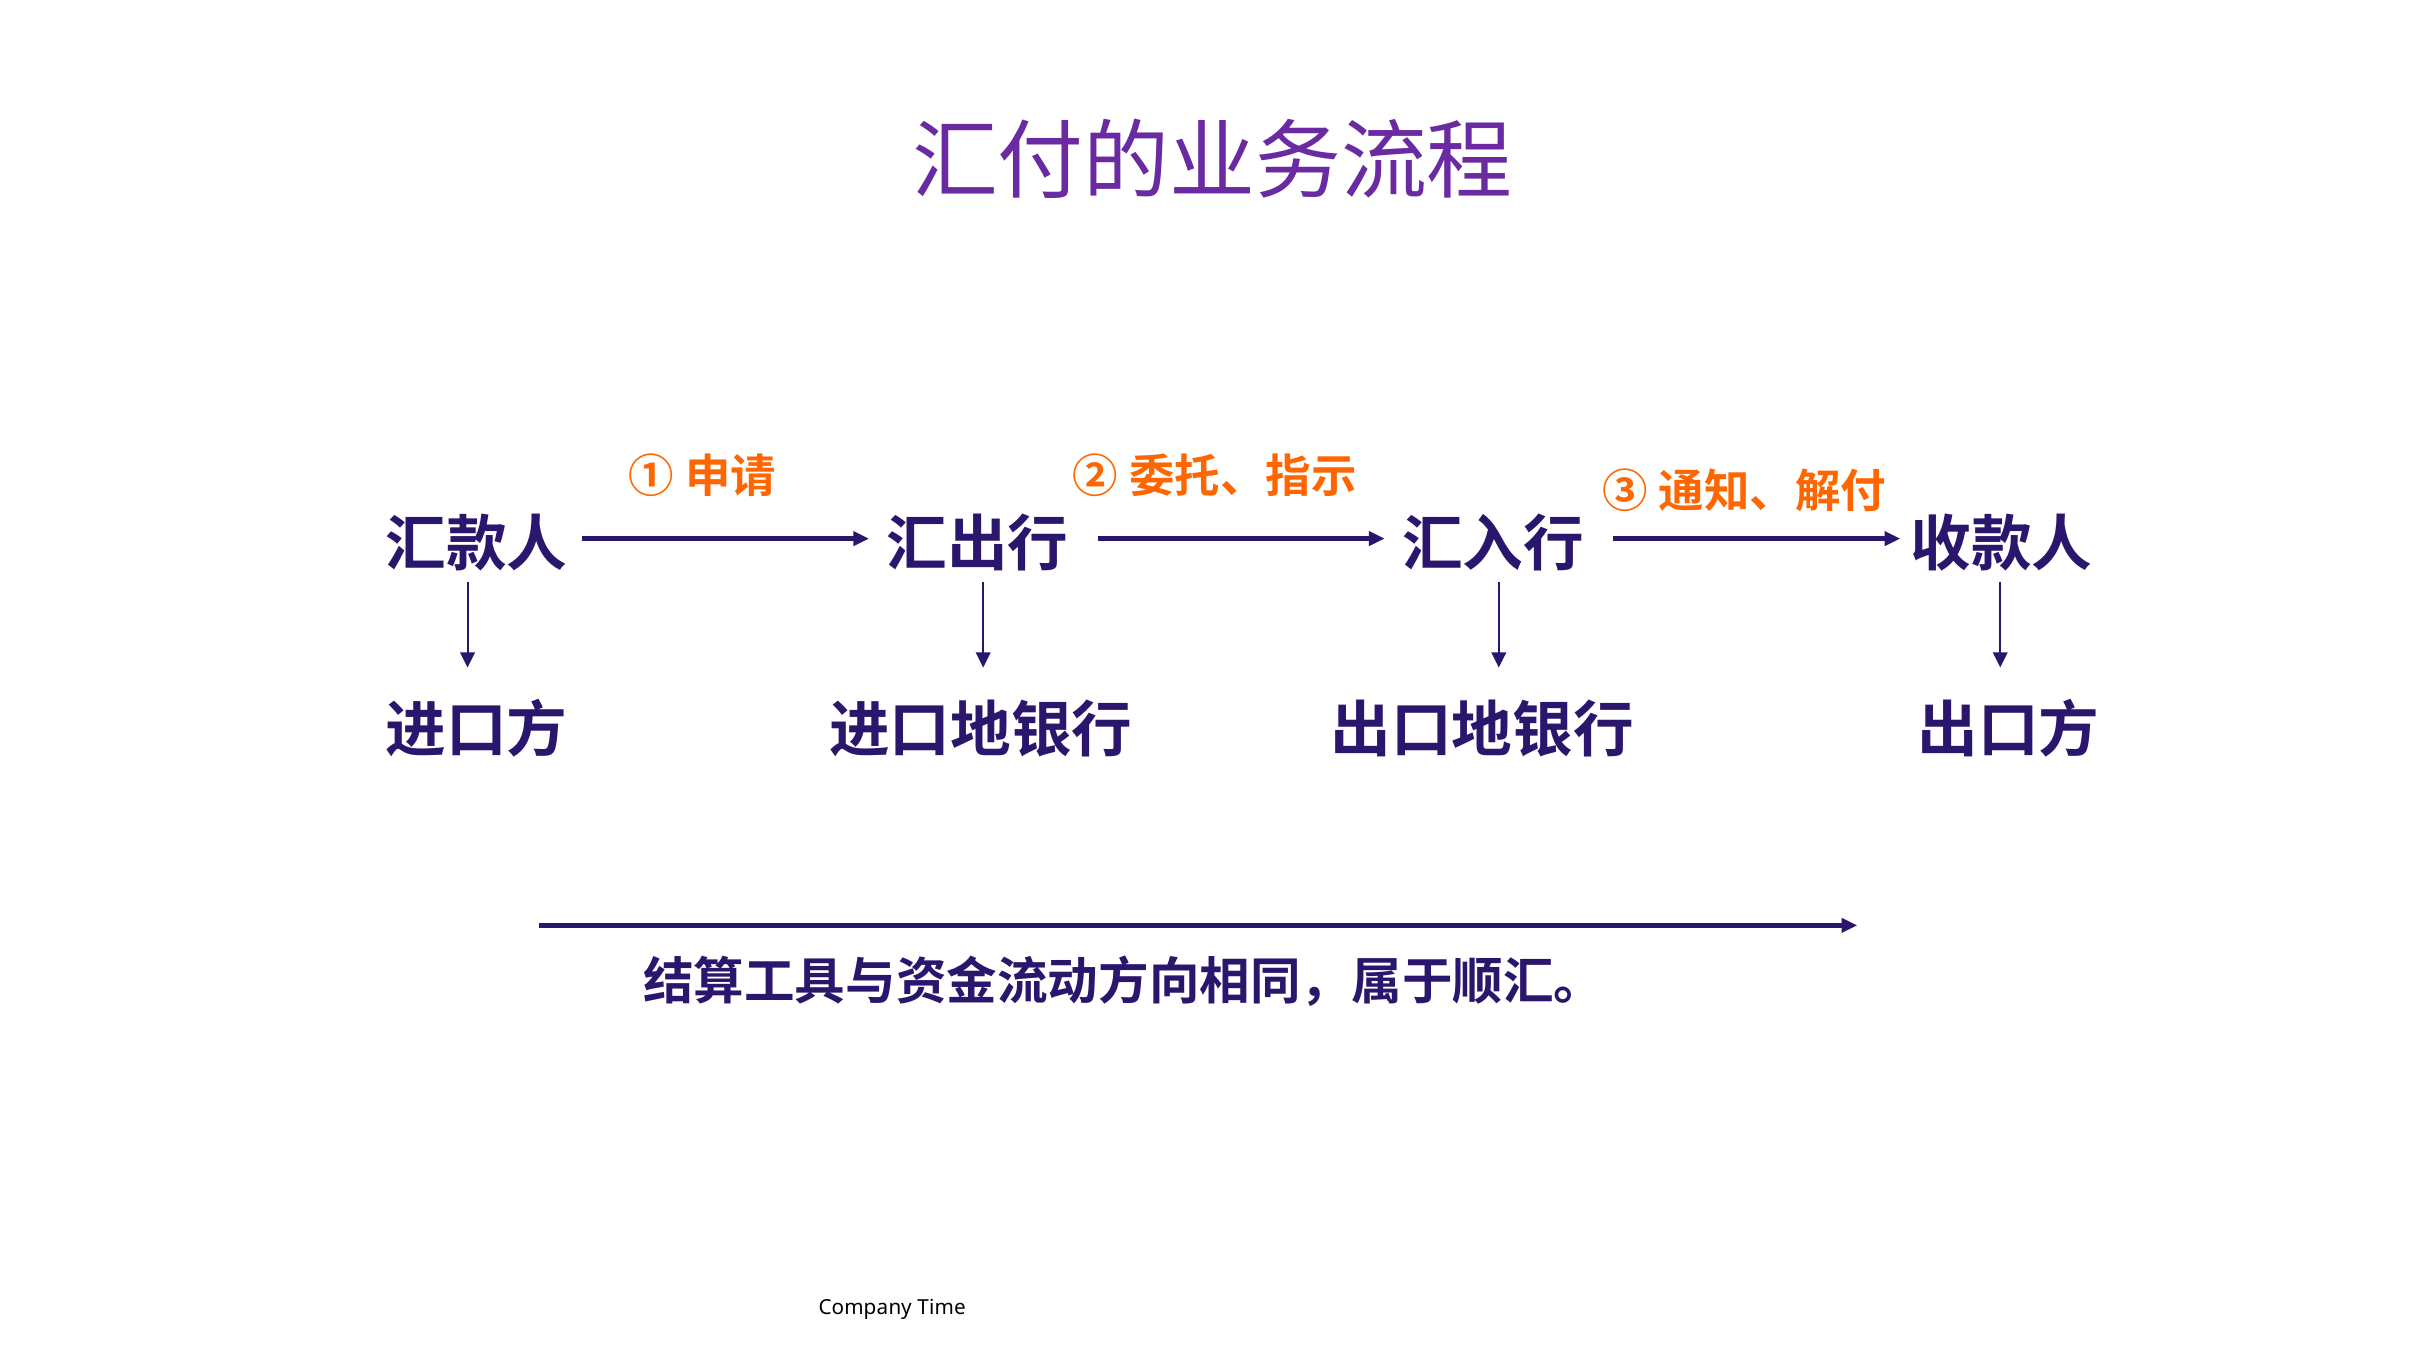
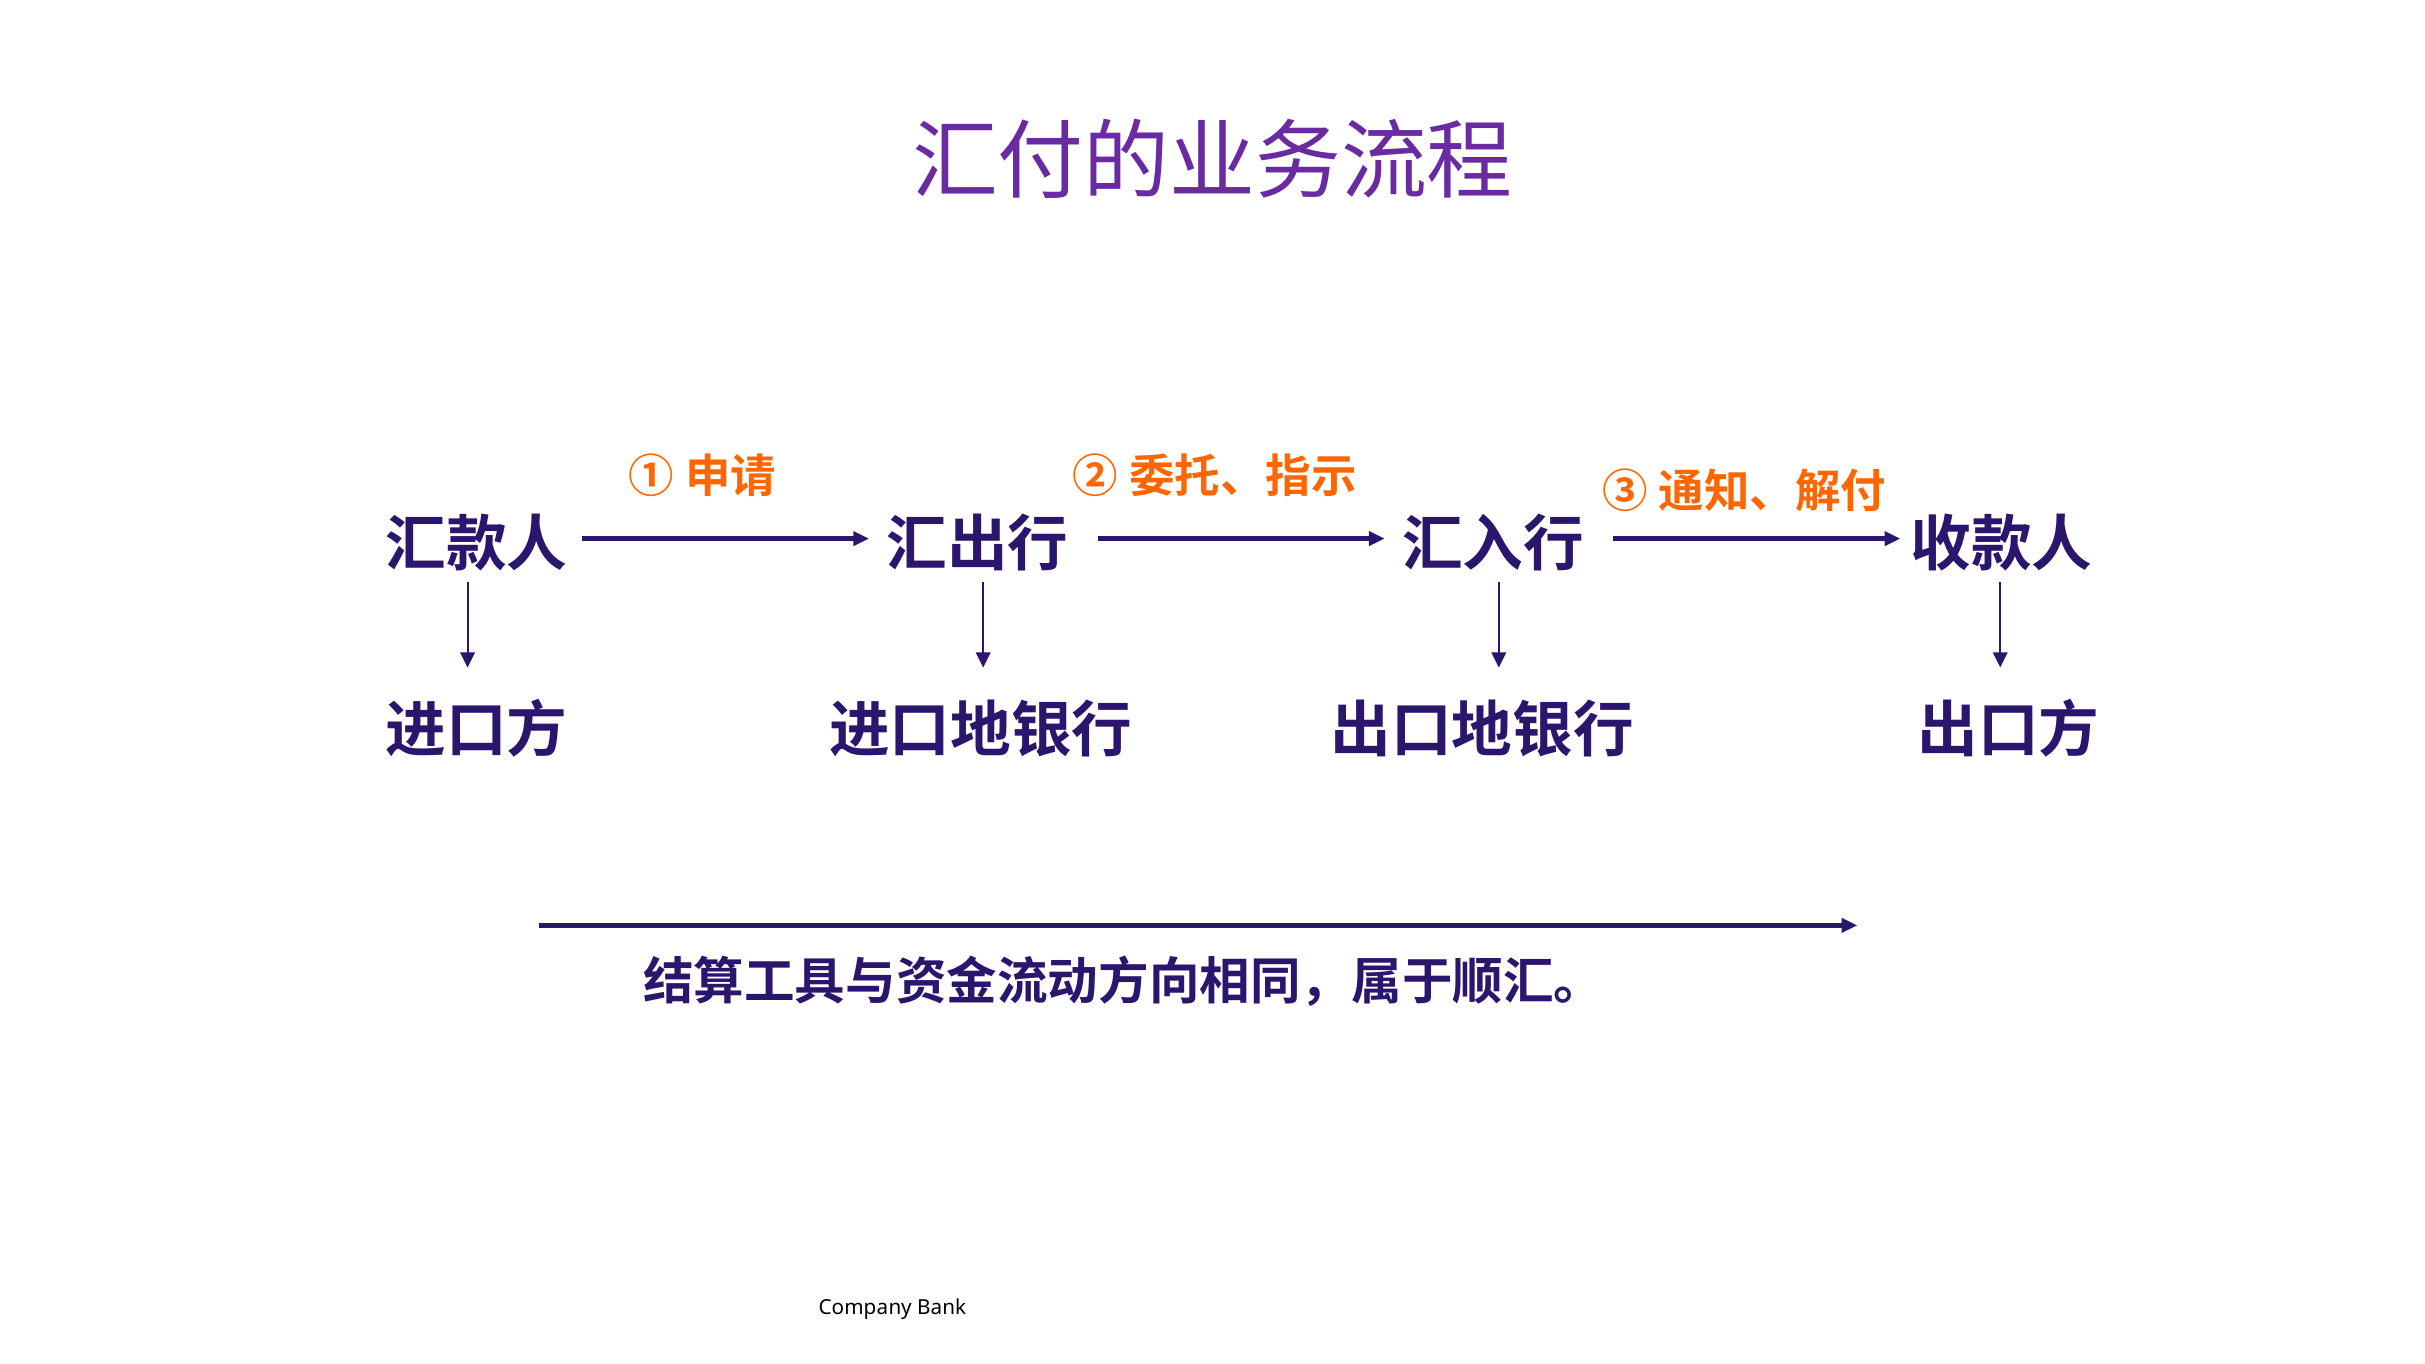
Time: Time -> Bank
